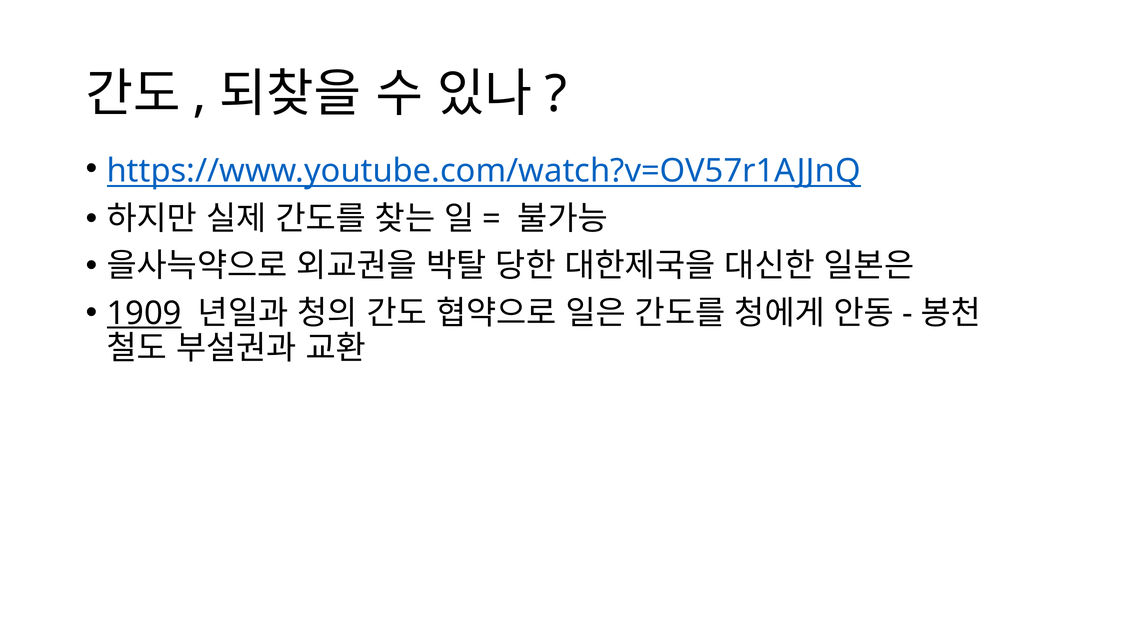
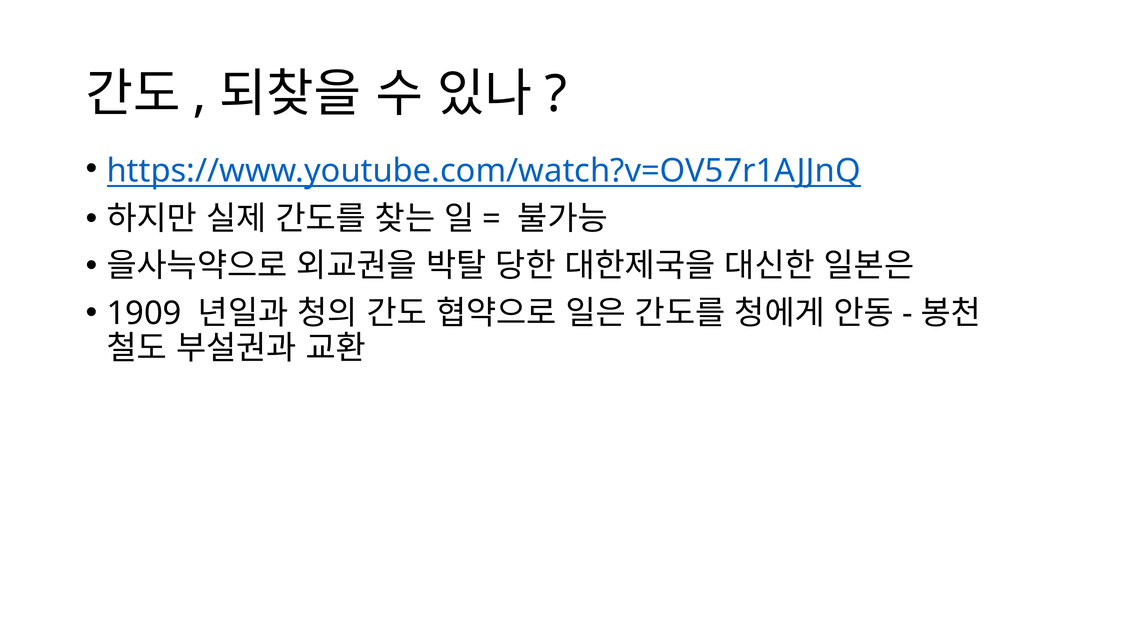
1909 underline: present -> none
